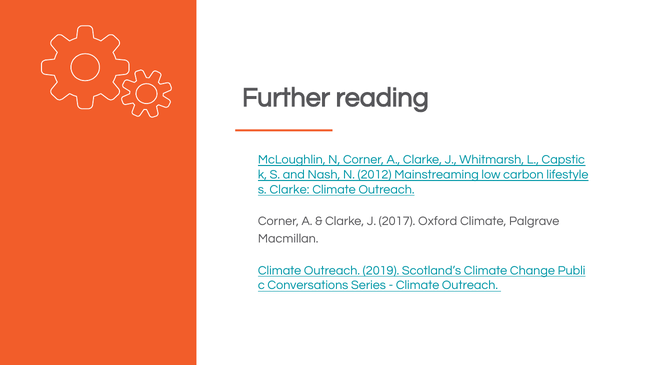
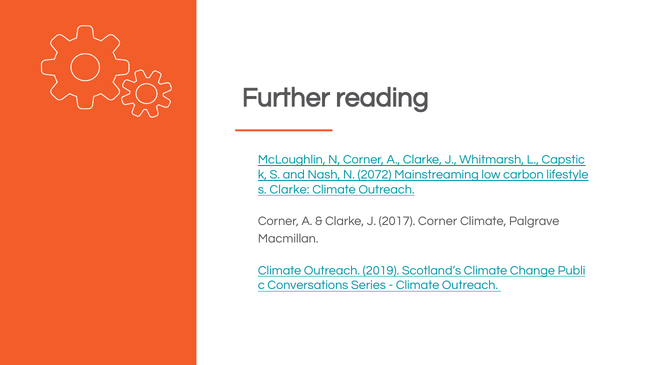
2012: 2012 -> 2072
2017 Oxford: Oxford -> Corner
